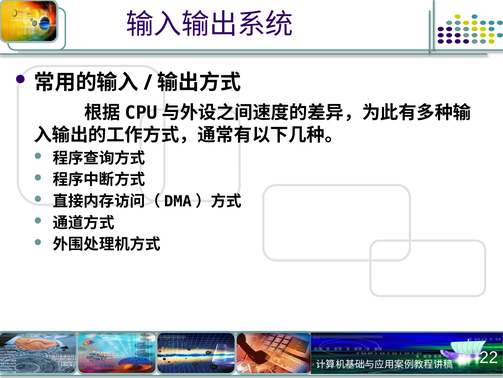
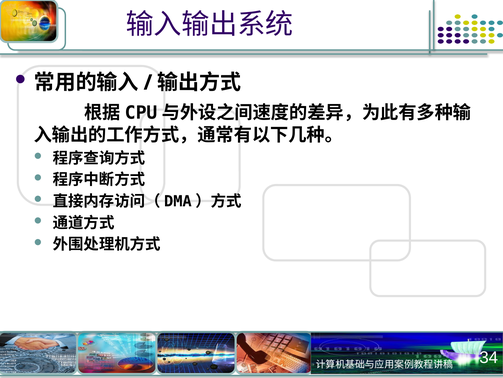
22: 22 -> 34
